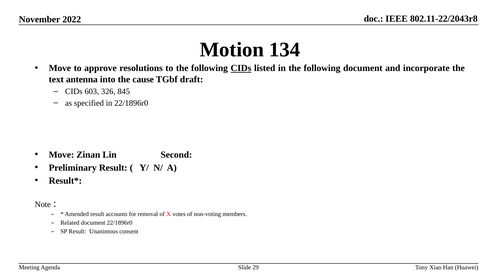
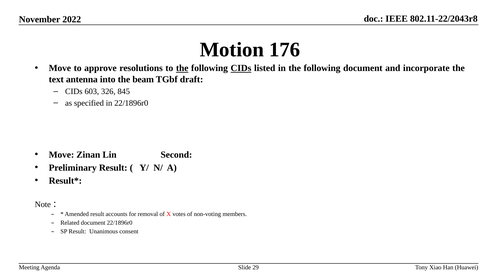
134: 134 -> 176
the at (182, 68) underline: none -> present
cause: cause -> beam
